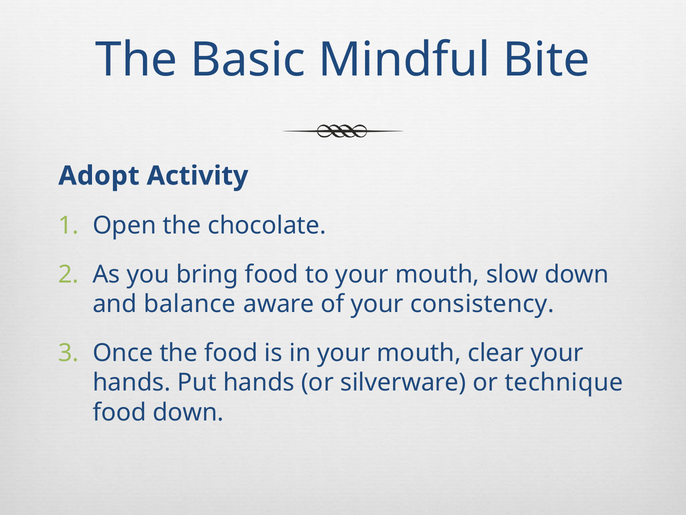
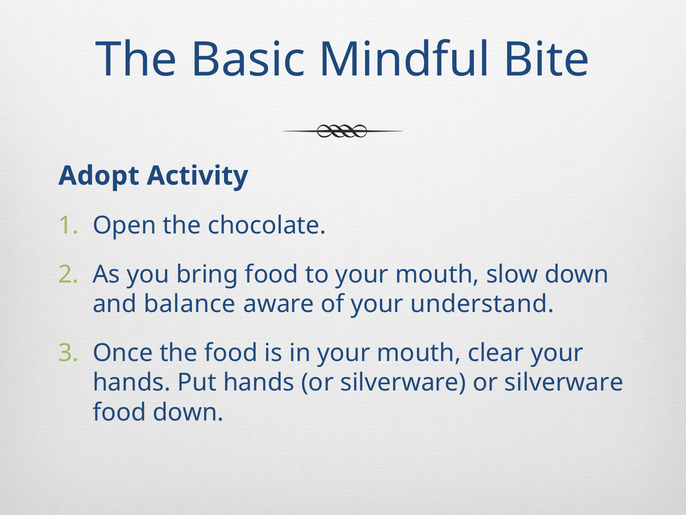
consistency: consistency -> understand
silverware or technique: technique -> silverware
